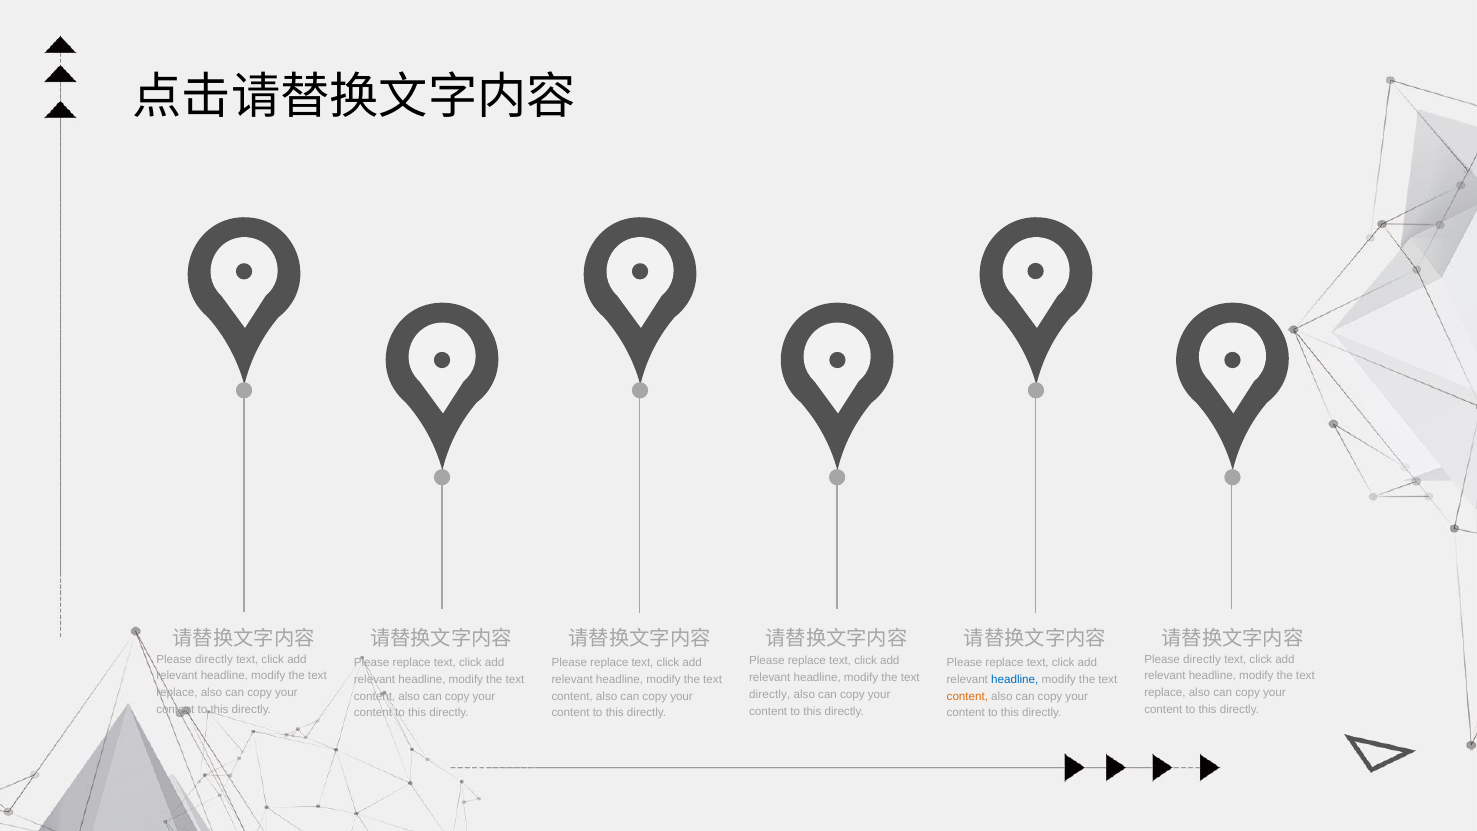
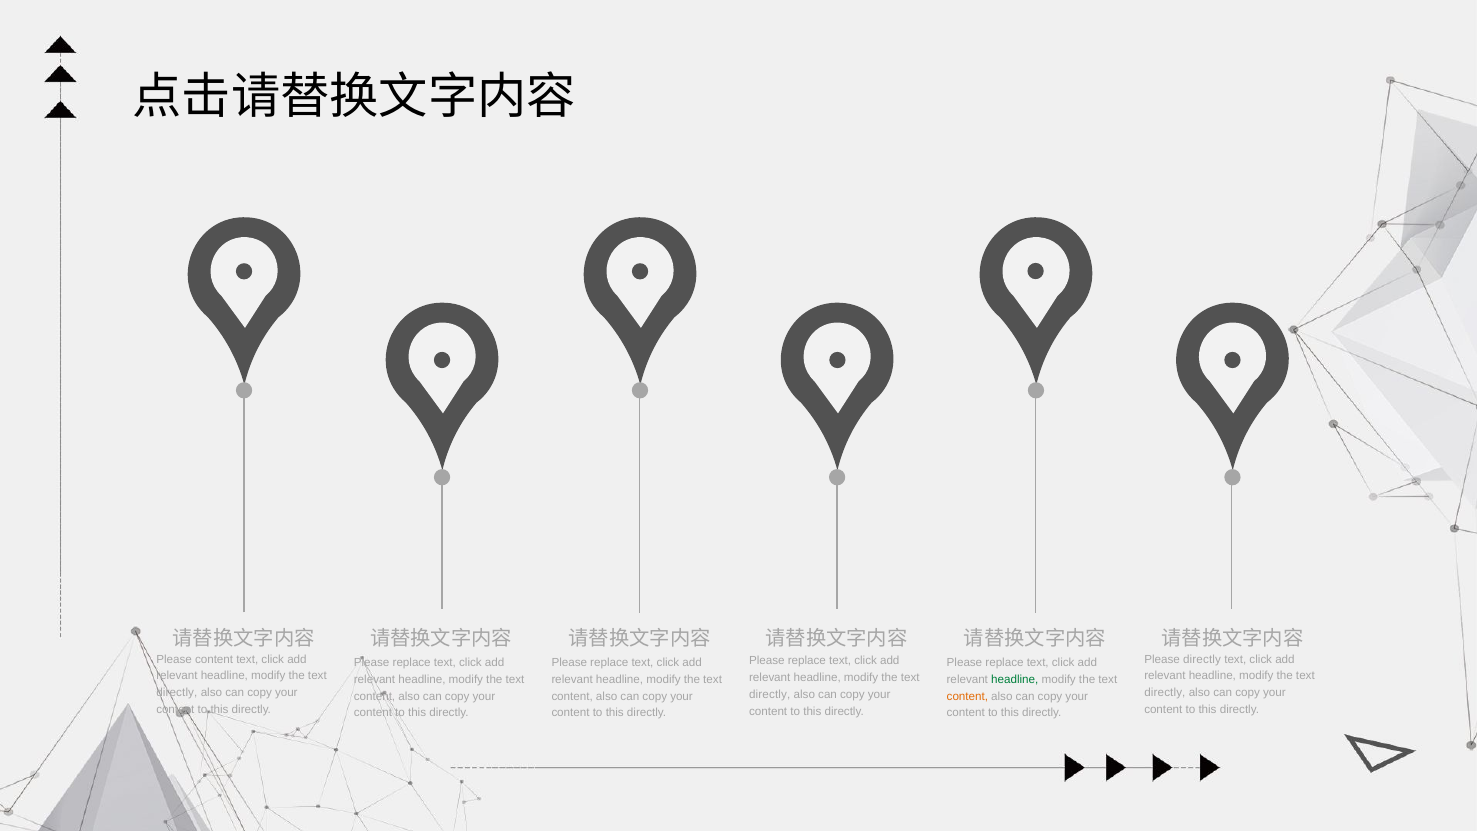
directly at (214, 659): directly -> content
headline at (1015, 679) colour: blue -> green
replace at (177, 693): replace -> directly
replace at (1165, 693): replace -> directly
